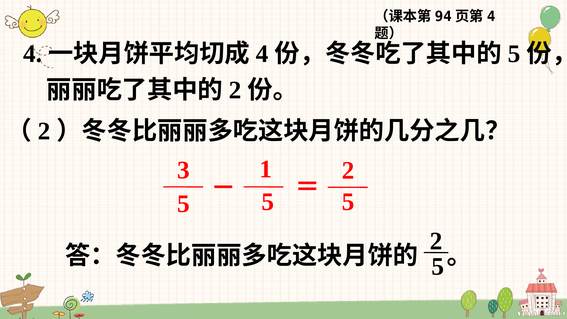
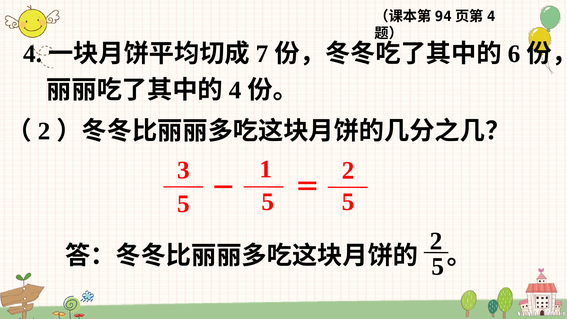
4 at (262, 54): 4 -> 7
5 at (514, 54): 5 -> 6
2 at (235, 90): 2 -> 4
